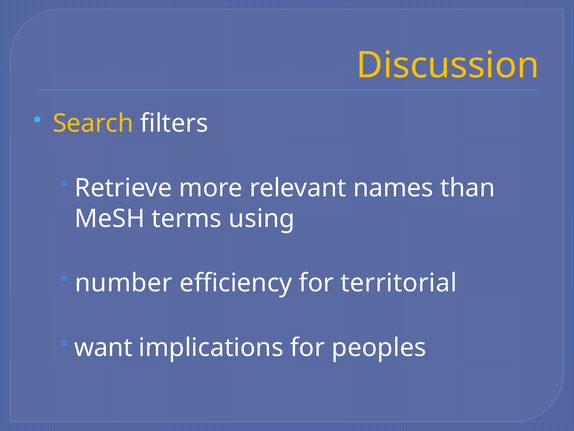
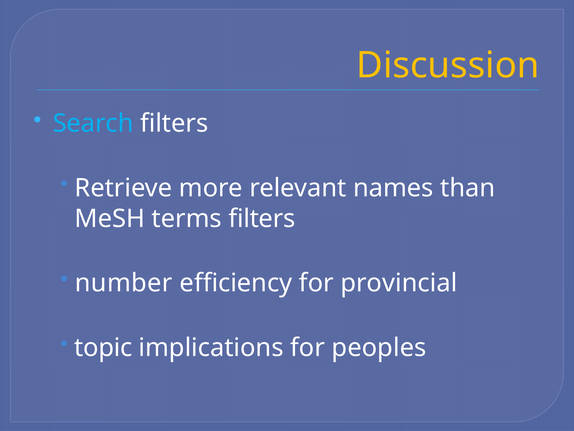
Search colour: yellow -> light blue
terms using: using -> filters
territorial: territorial -> provincial
want: want -> topic
